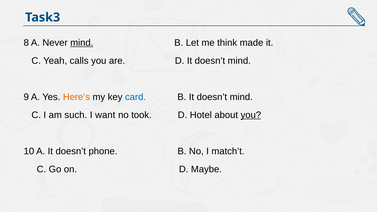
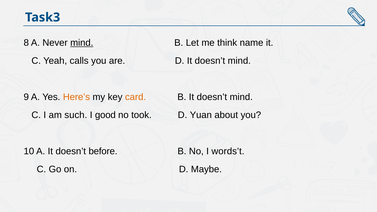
made: made -> name
card colour: blue -> orange
want: want -> good
Hotel: Hotel -> Yuan
you at (251, 115) underline: present -> none
phone: phone -> before
match’t: match’t -> words’t
